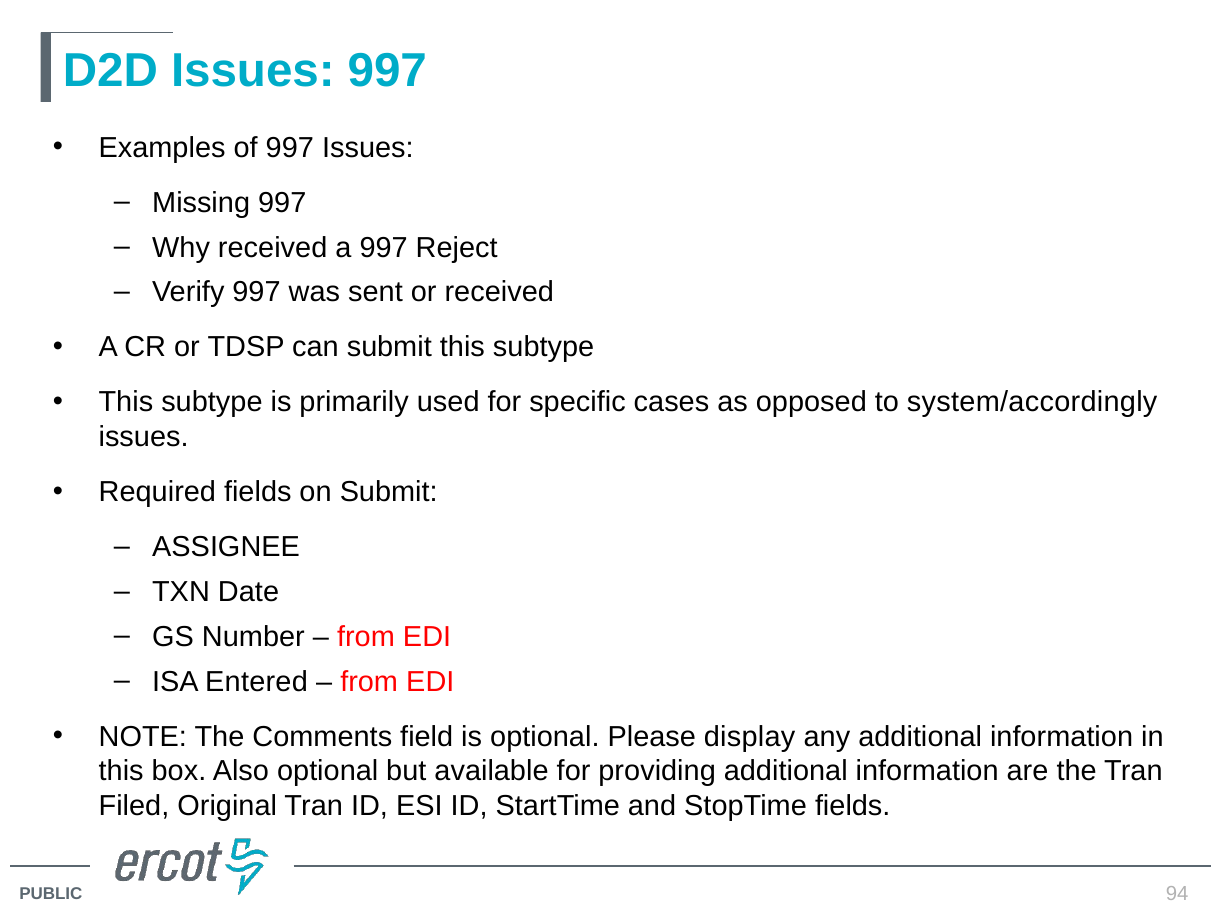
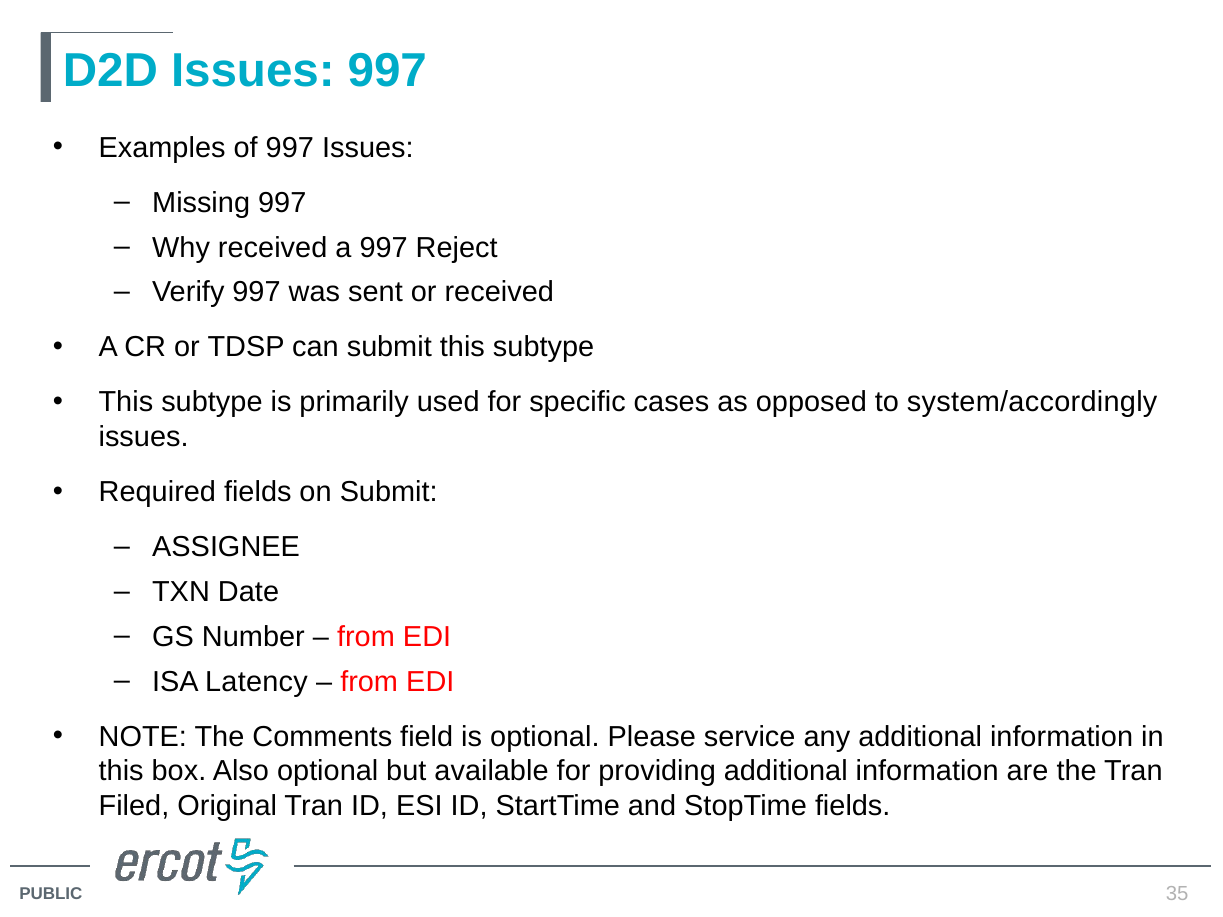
Entered: Entered -> Latency
display: display -> service
94: 94 -> 35
